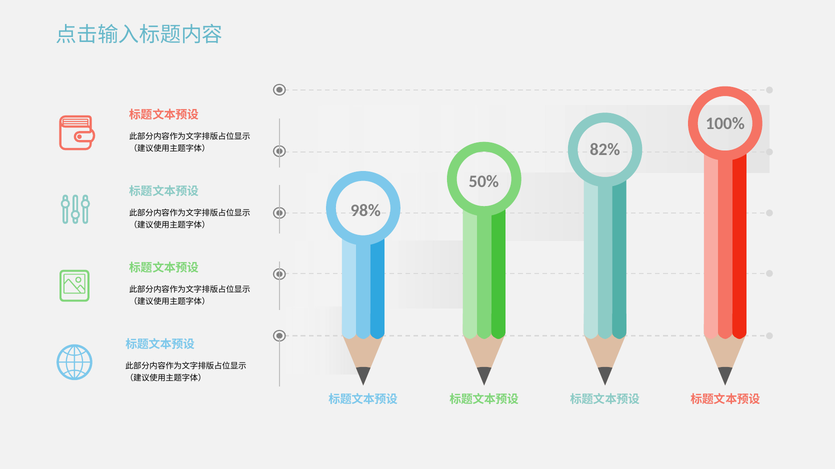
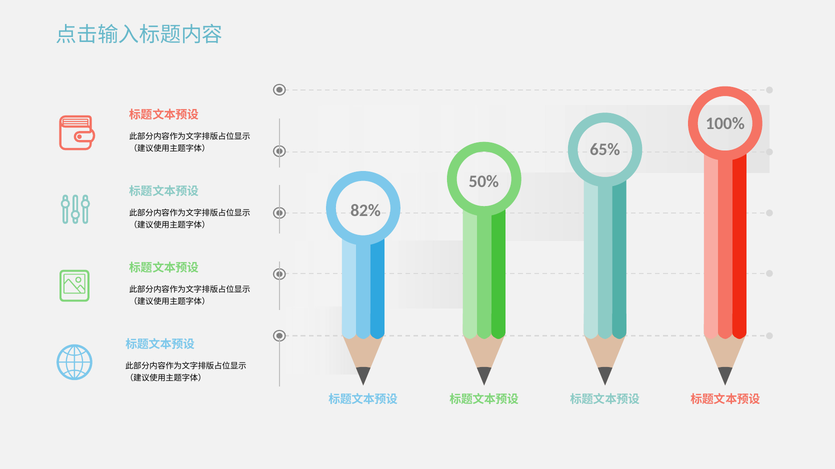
82%: 82% -> 65%
98%: 98% -> 82%
